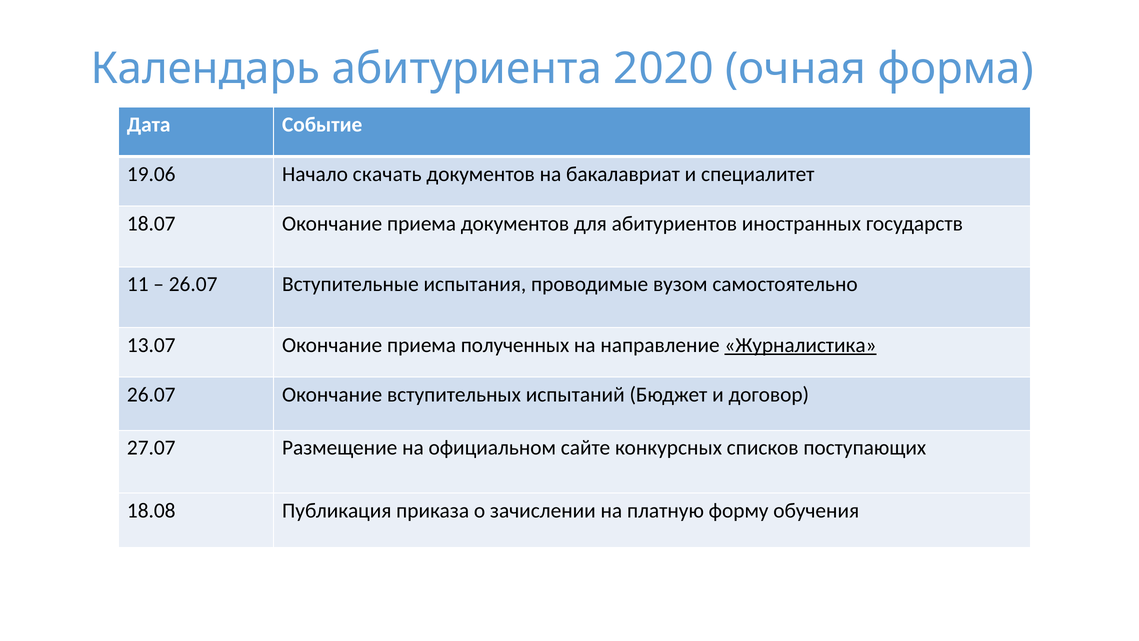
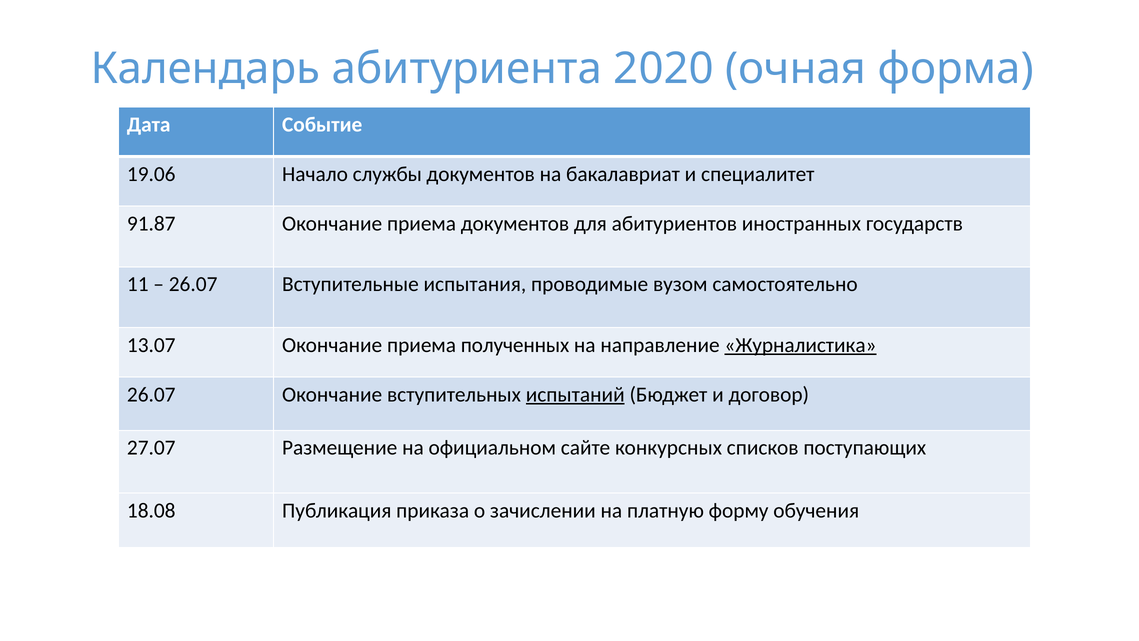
скачать: скачать -> службы
18.07: 18.07 -> 91.87
испытаний underline: none -> present
